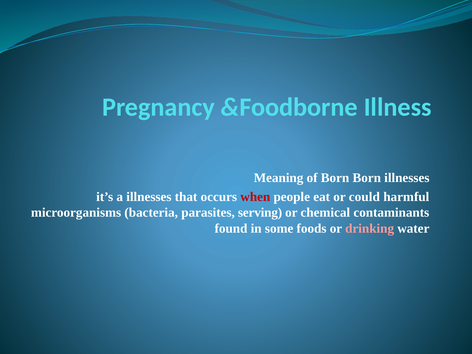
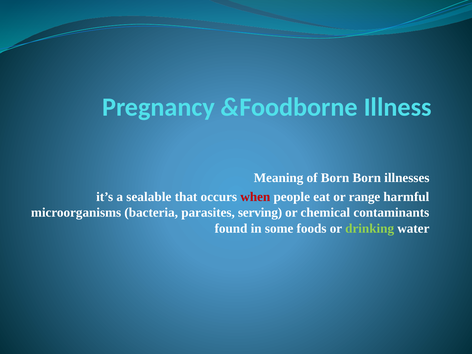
a illnesses: illnesses -> sealable
could: could -> range
drinking colour: pink -> light green
